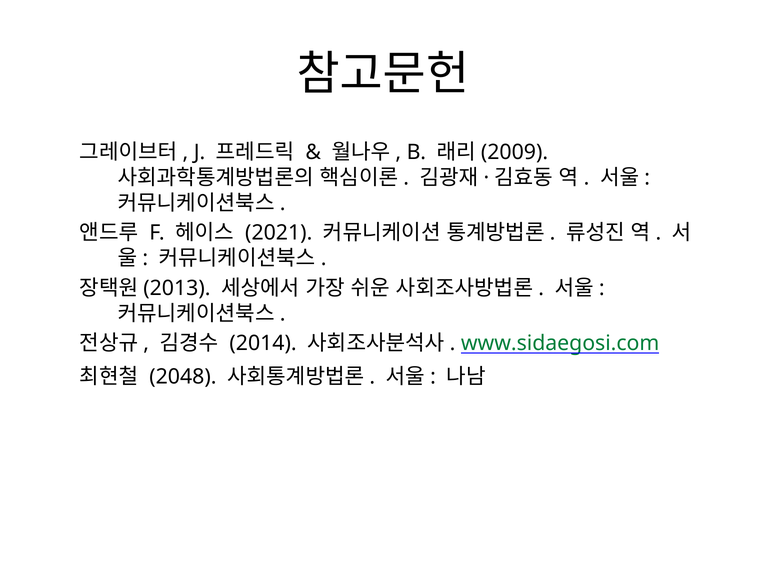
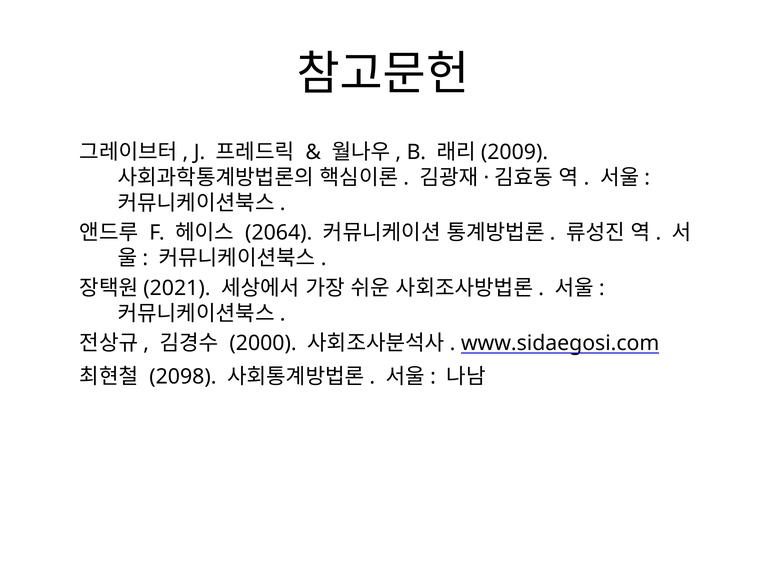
2021: 2021 -> 2064
2013: 2013 -> 2021
2014: 2014 -> 2000
www.sidaegosi.com colour: green -> black
2048: 2048 -> 2098
